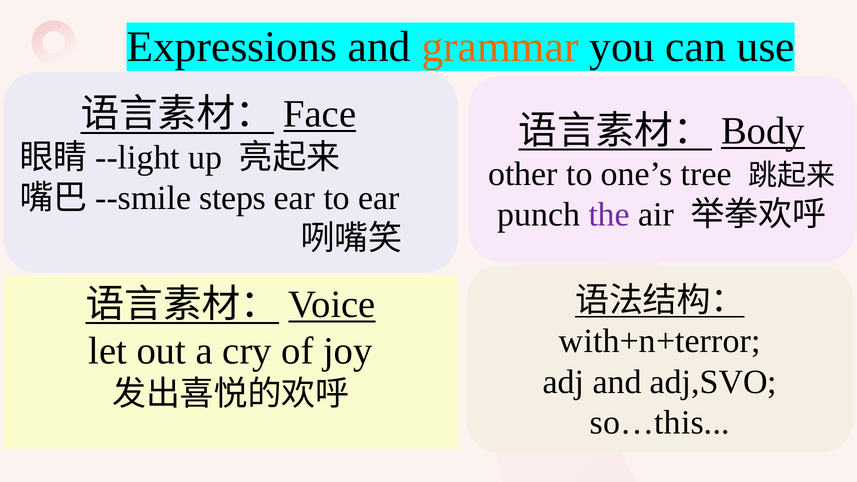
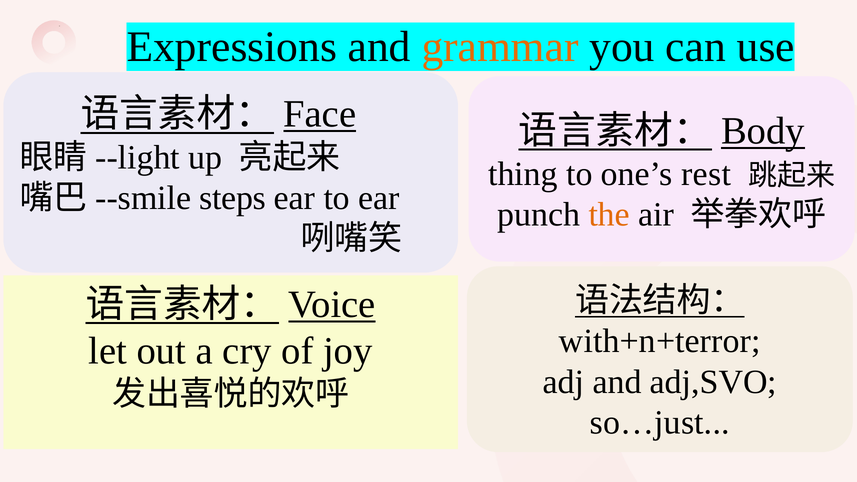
other: other -> thing
tree: tree -> rest
the colour: purple -> orange
so…this: so…this -> so…just
